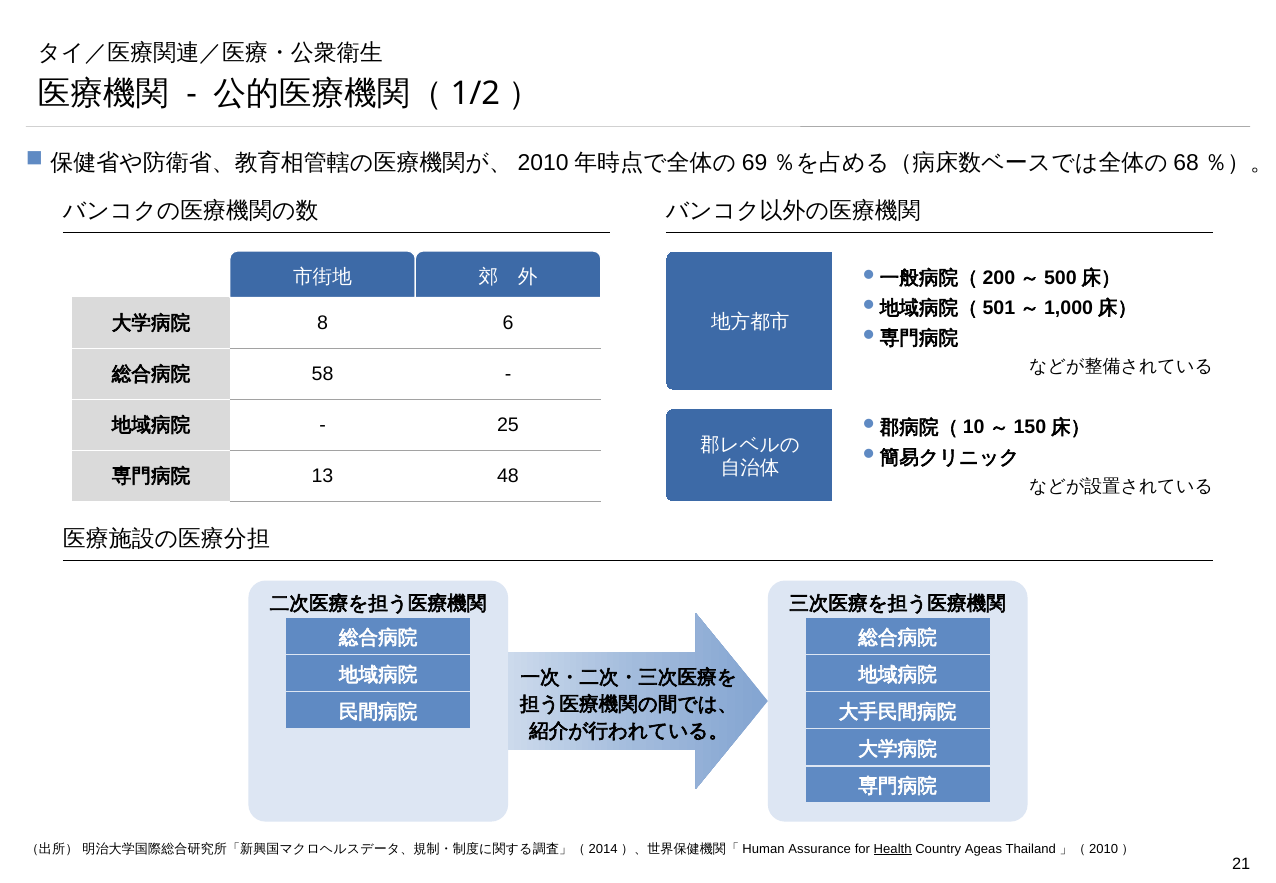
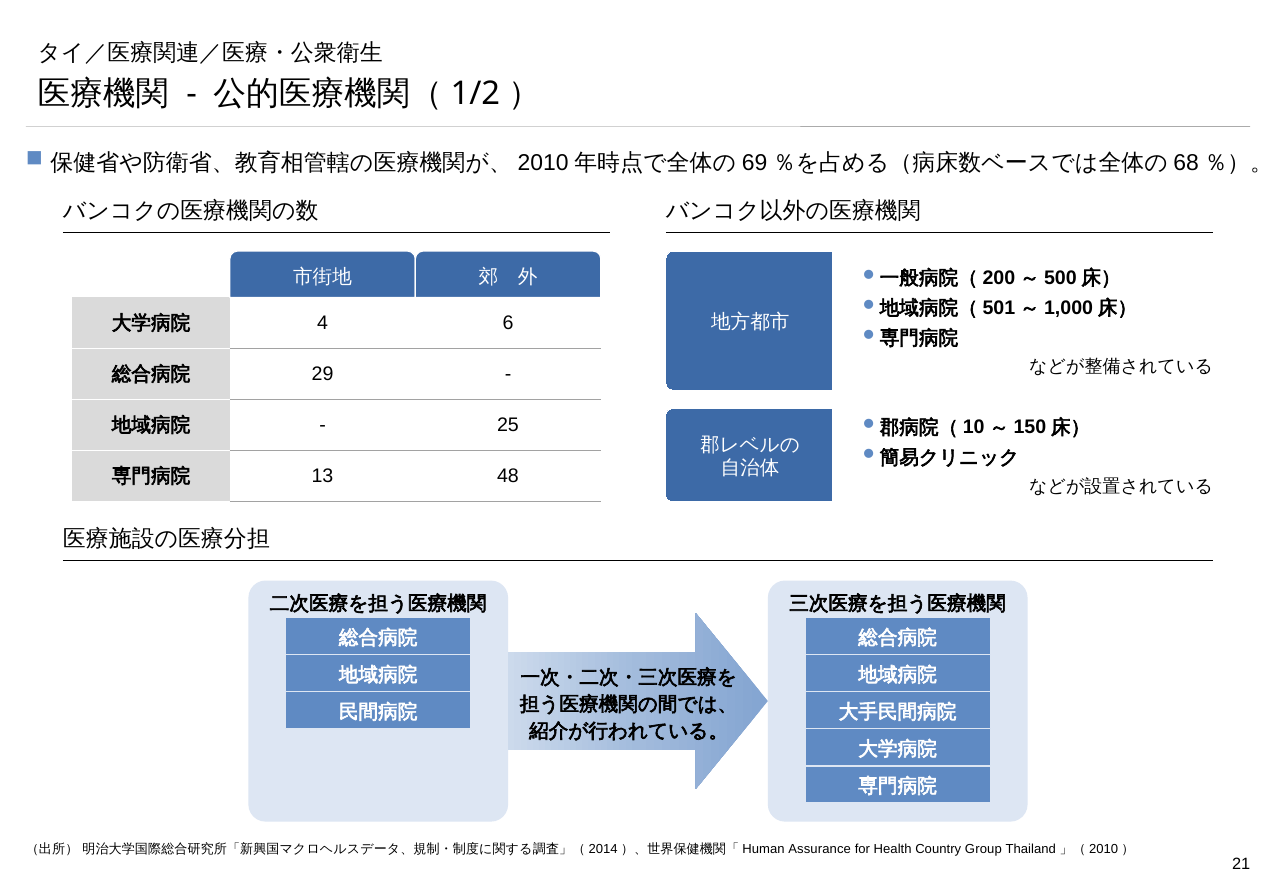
8: 8 -> 4
58: 58 -> 29
Health underline: present -> none
Ageas: Ageas -> Group
